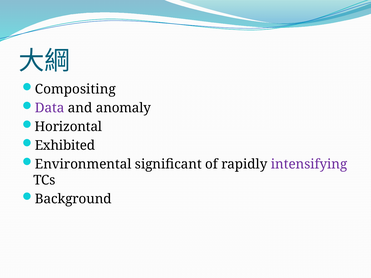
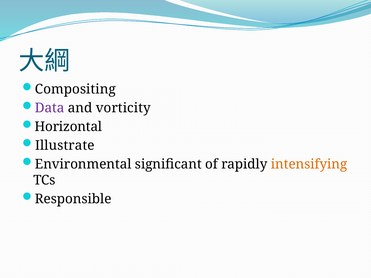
anomaly: anomaly -> vorticity
Exhibited: Exhibited -> Illustrate
intensifying colour: purple -> orange
Background: Background -> Responsible
